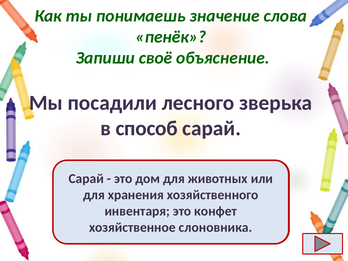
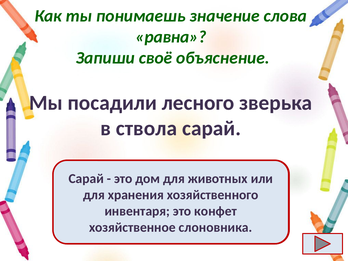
пенёк: пенёк -> равна
способ: способ -> ствола
